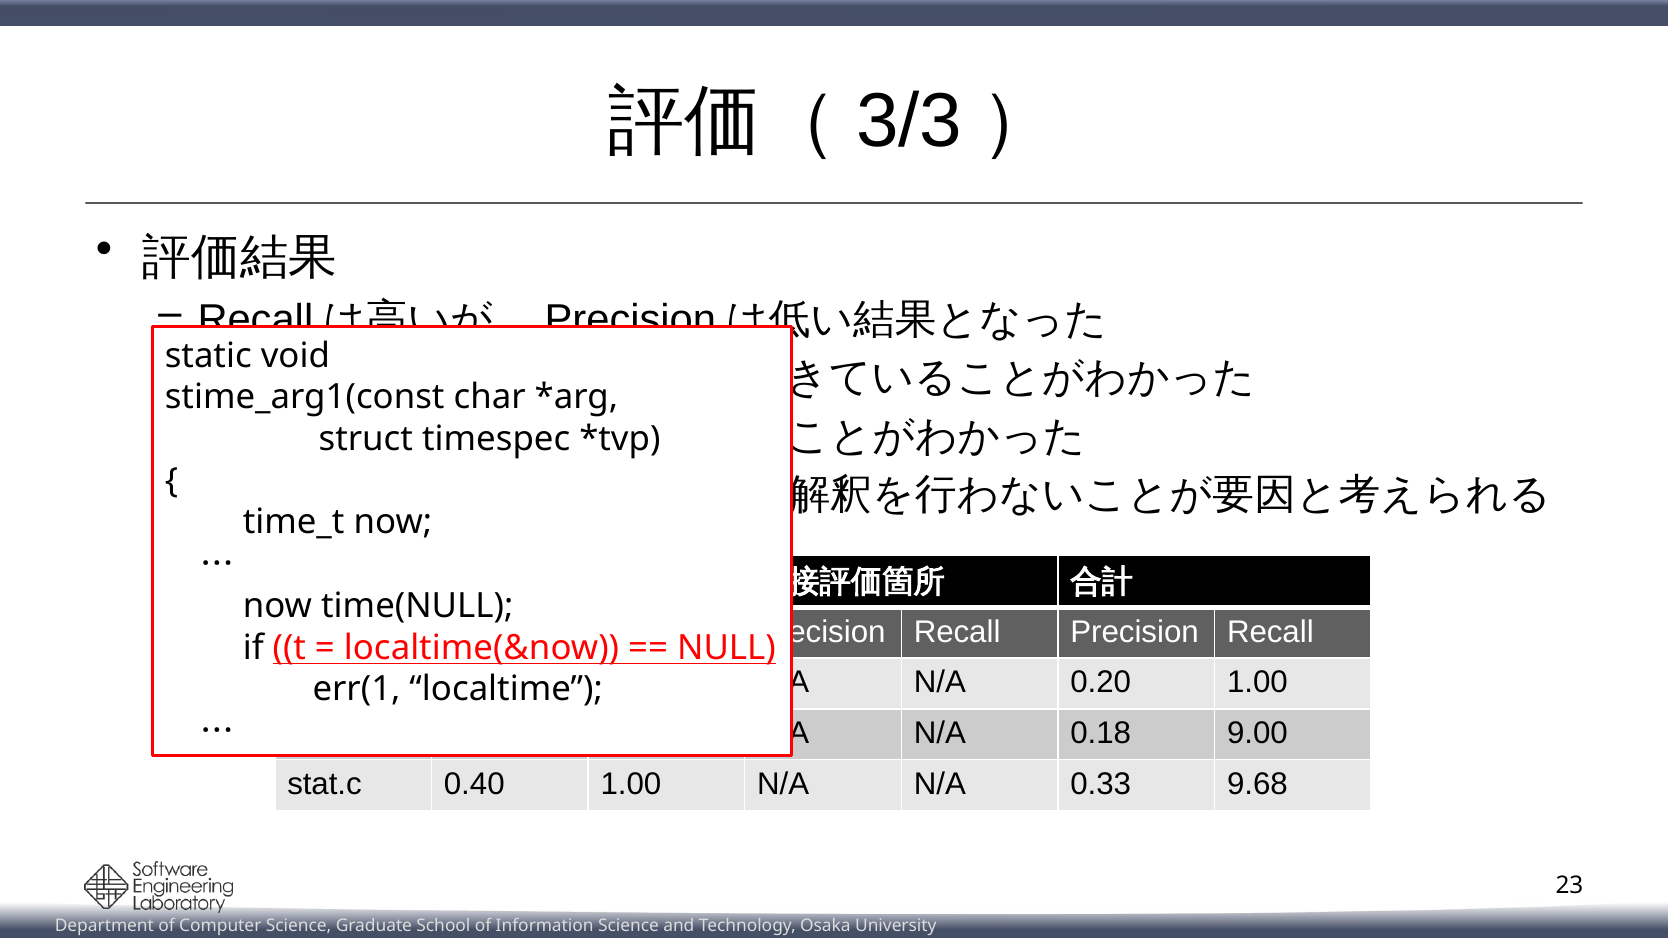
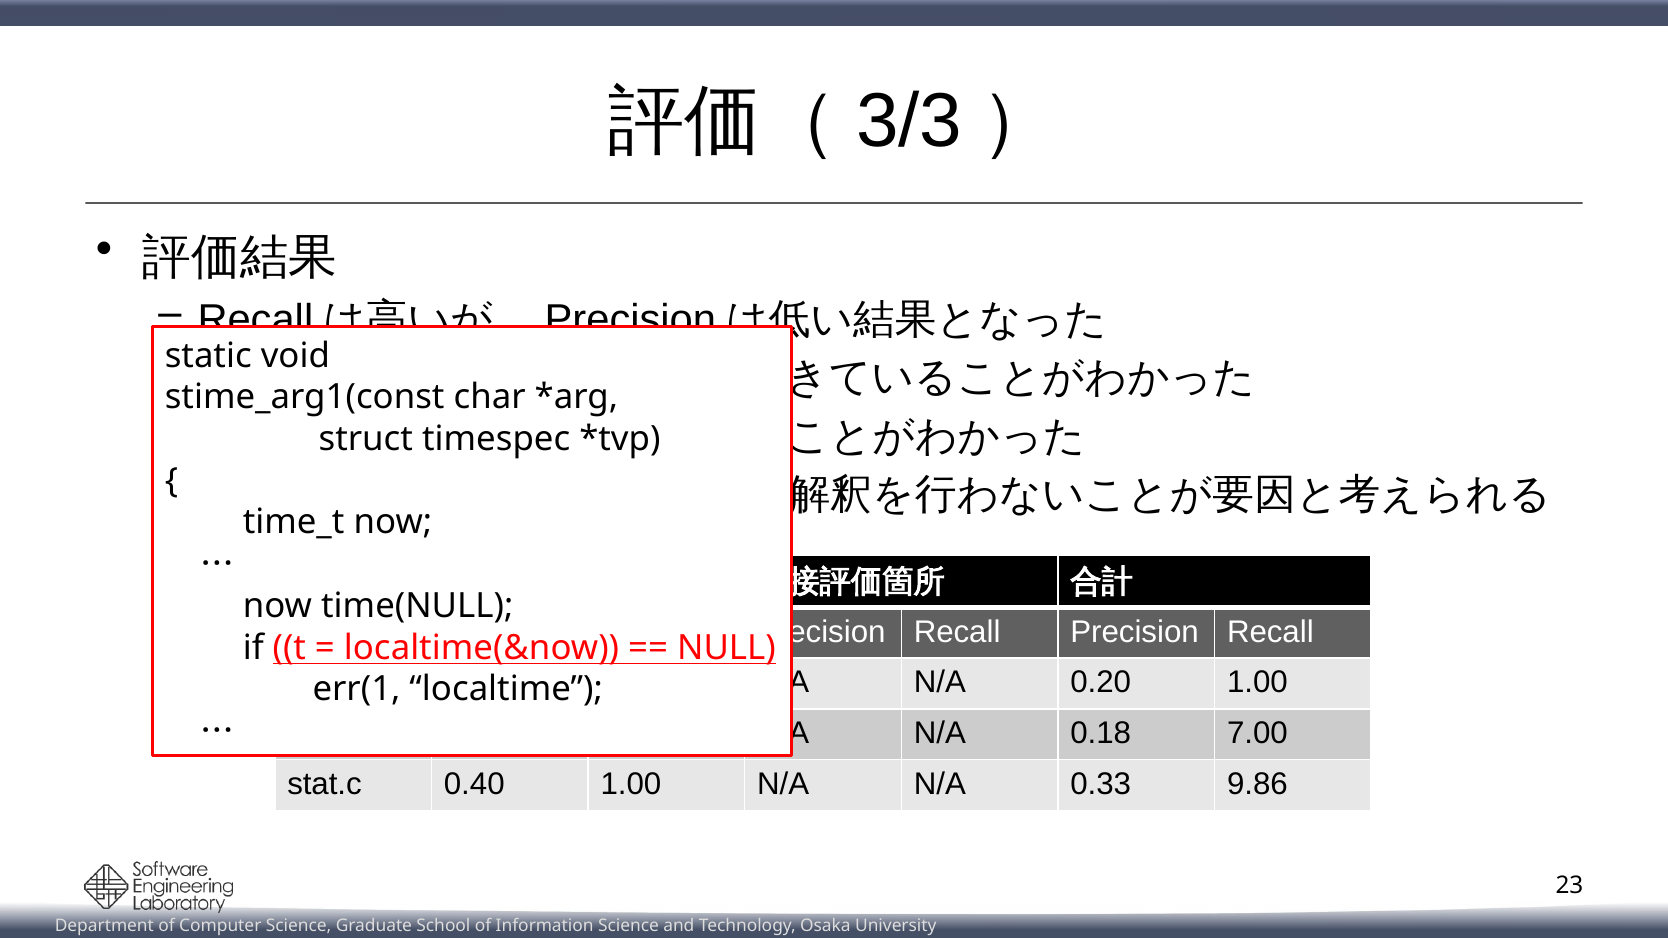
9.00: 9.00 -> 7.00
9.68: 9.68 -> 9.86
